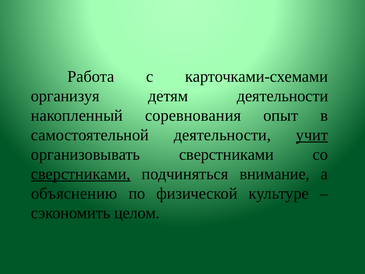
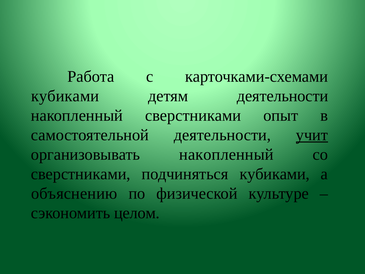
организуя at (65, 96): организуя -> кубиками
накопленный соревнования: соревнования -> сверстниками
организовывать сверстниками: сверстниками -> накопленный
сверстниками at (81, 174) underline: present -> none
подчиняться внимание: внимание -> кубиками
